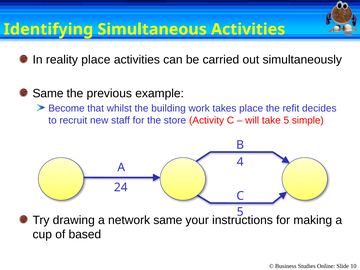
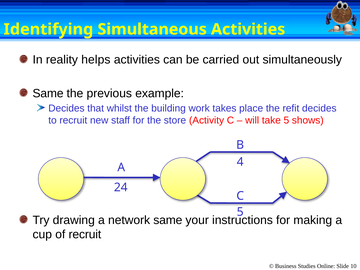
reality place: place -> helps
Become at (66, 108): Become -> Decides
simple: simple -> shows
of based: based -> recruit
